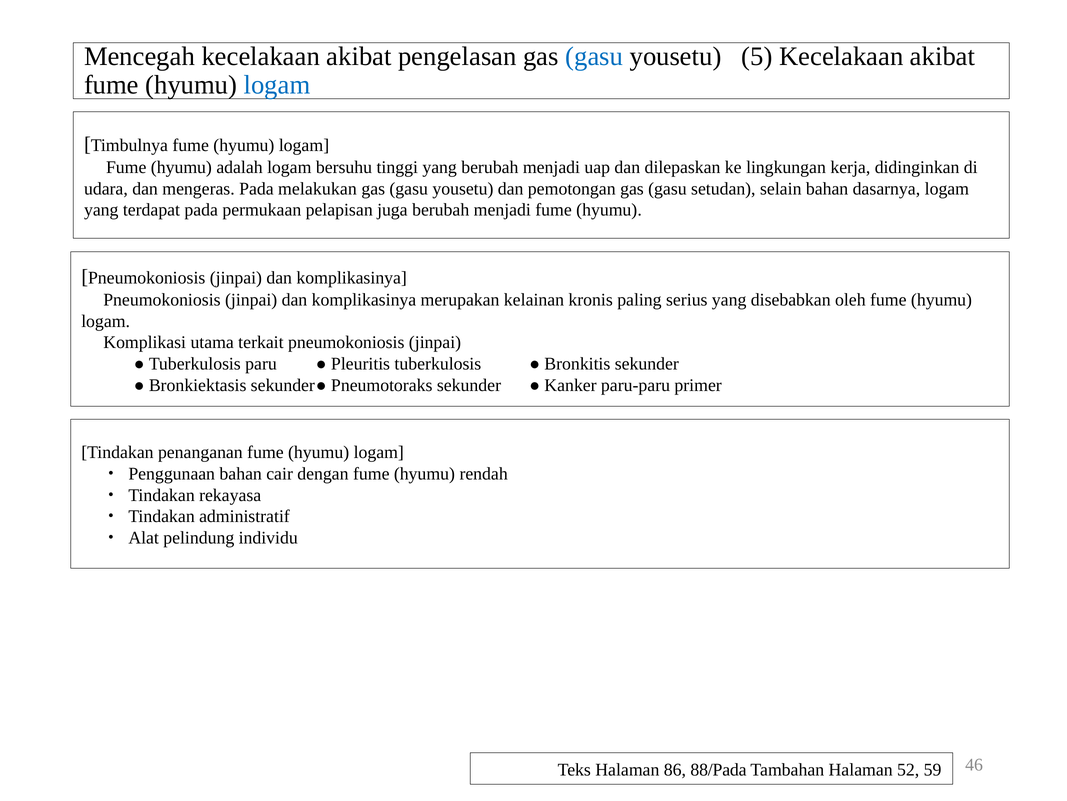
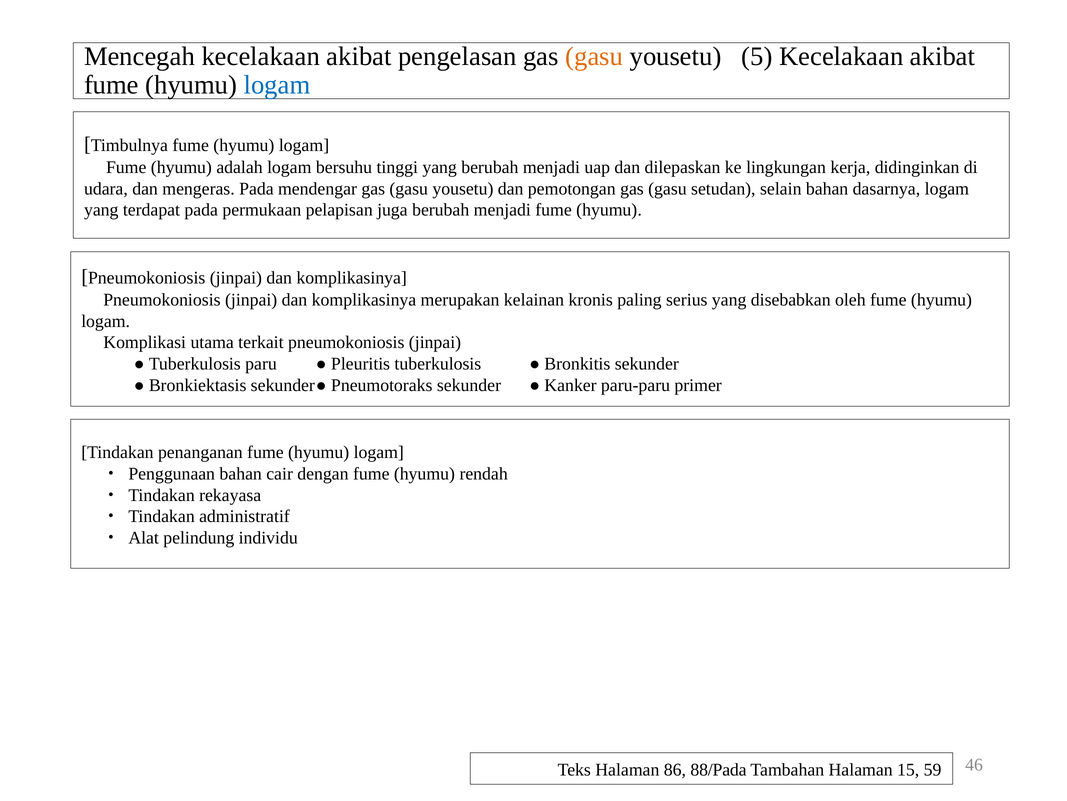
gasu at (594, 56) colour: blue -> orange
melakukan: melakukan -> mendengar
52: 52 -> 15
